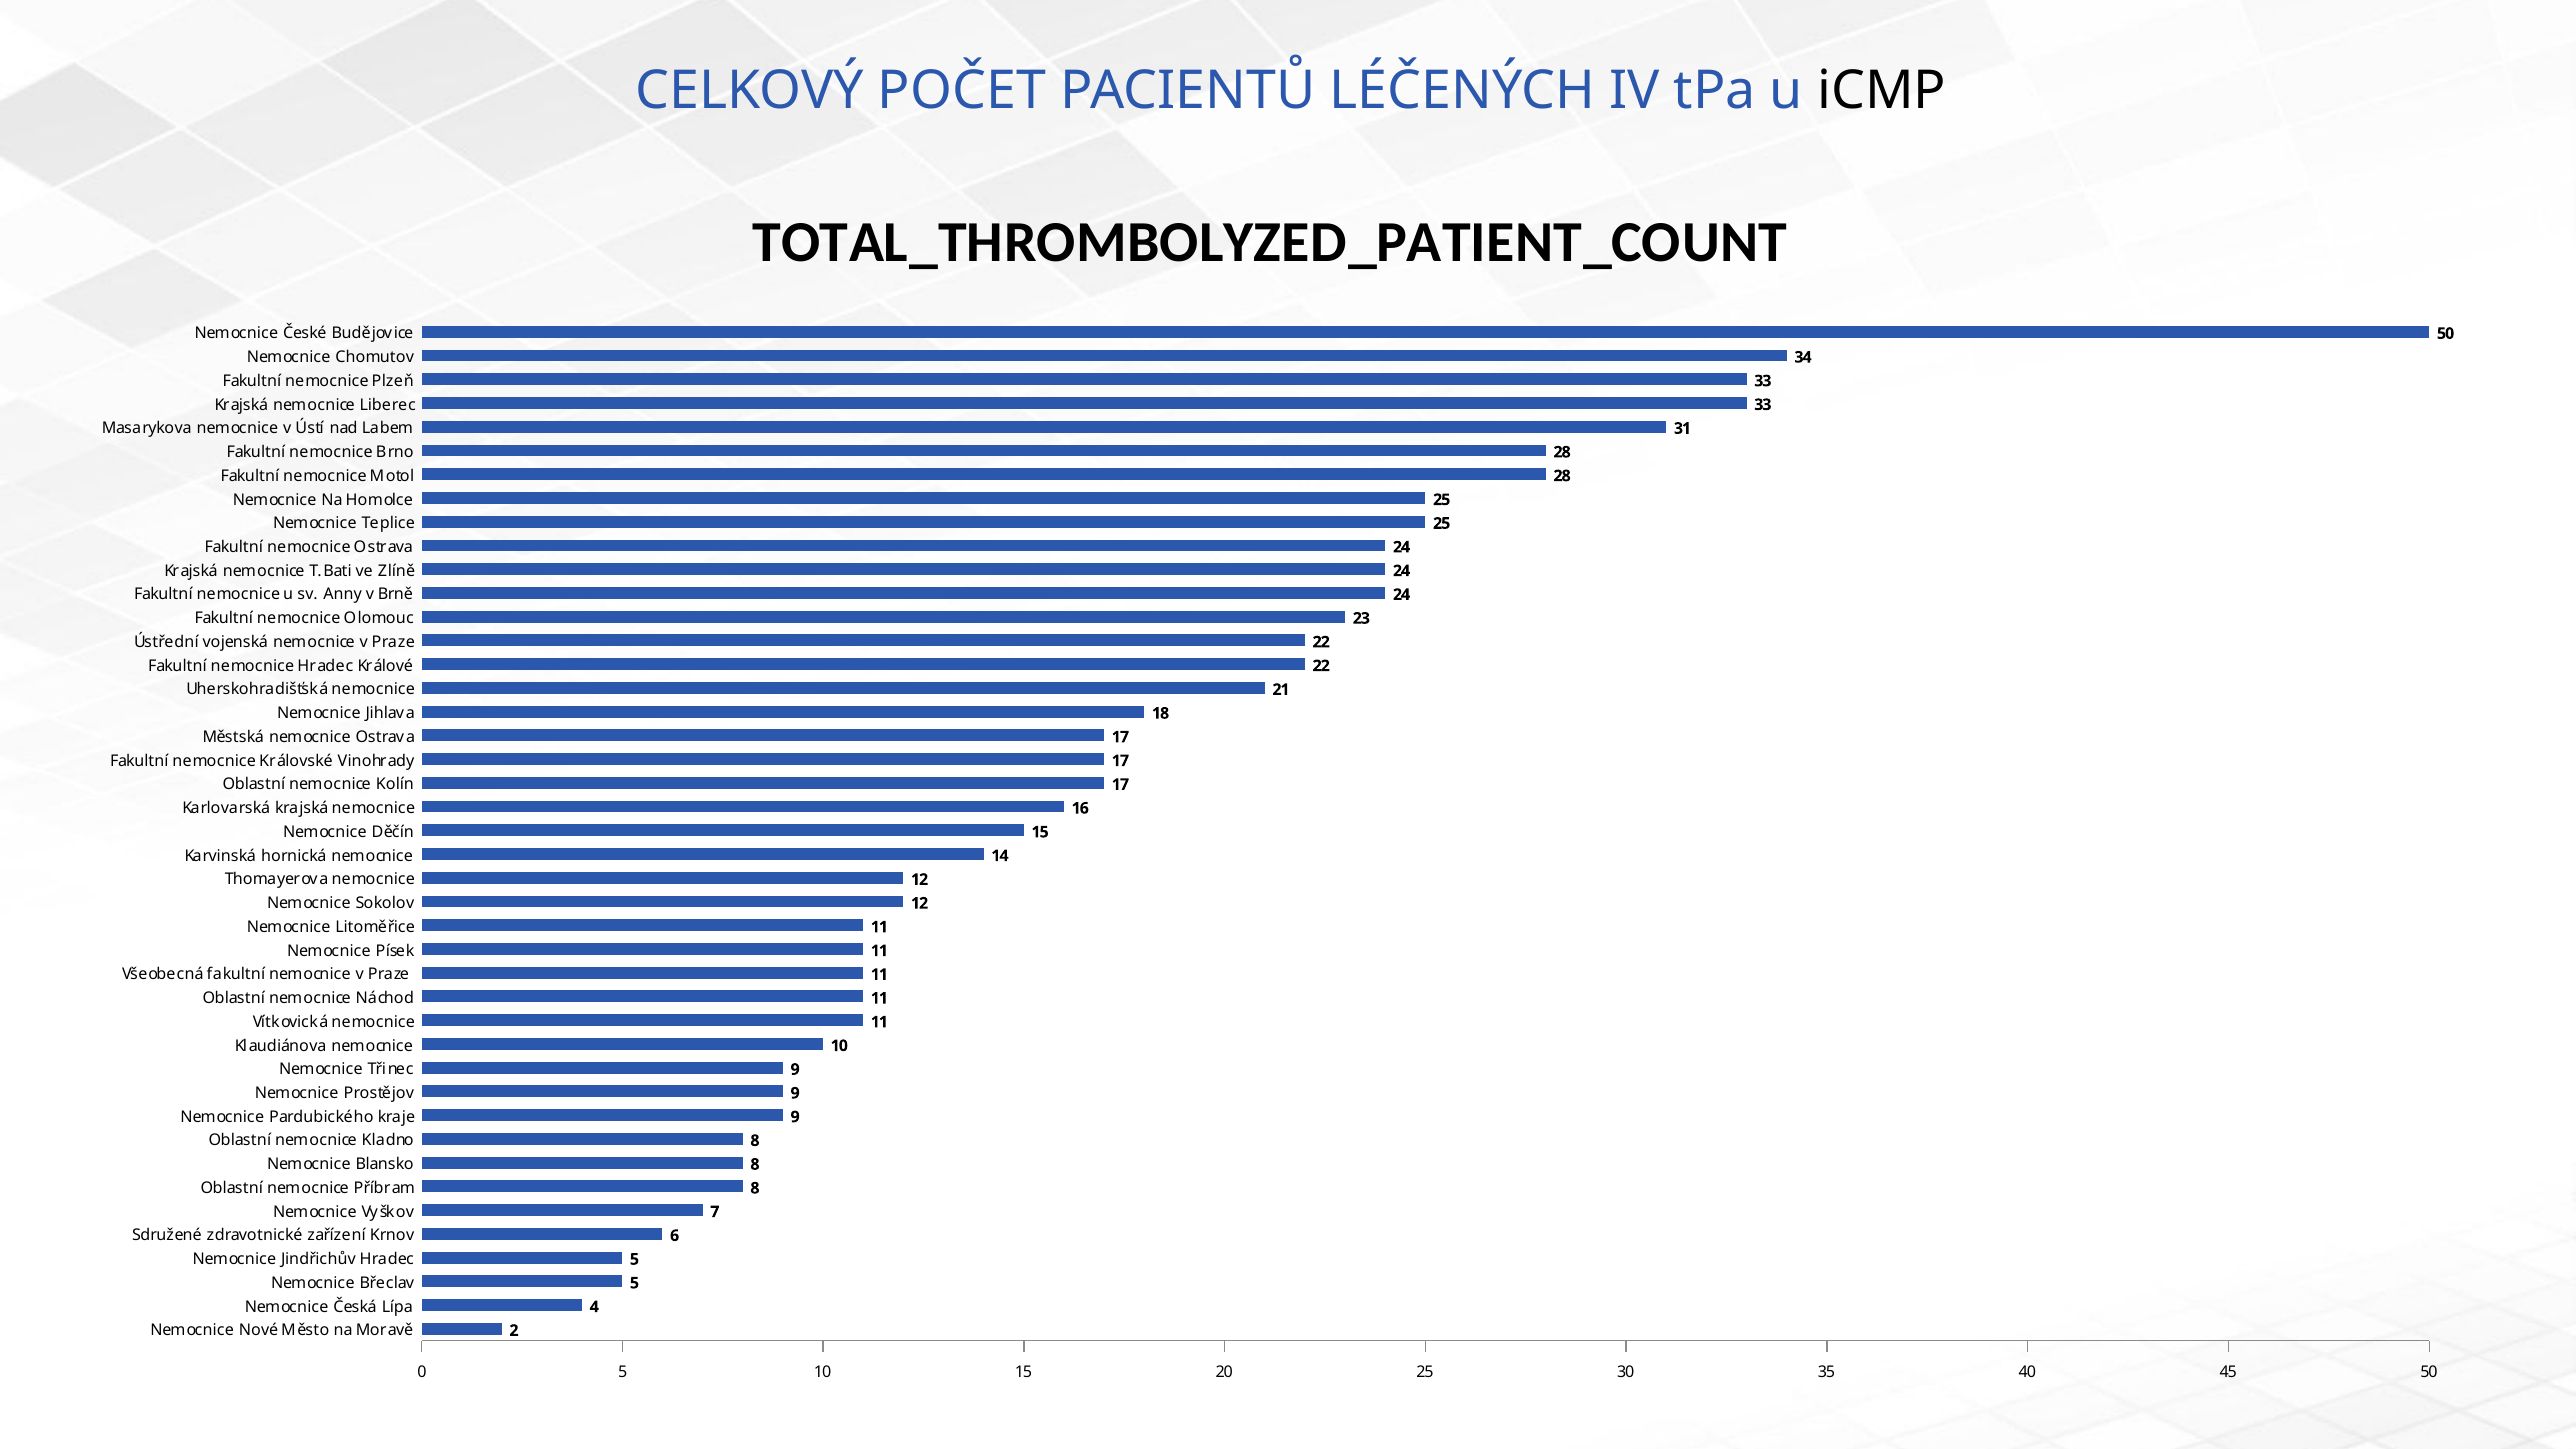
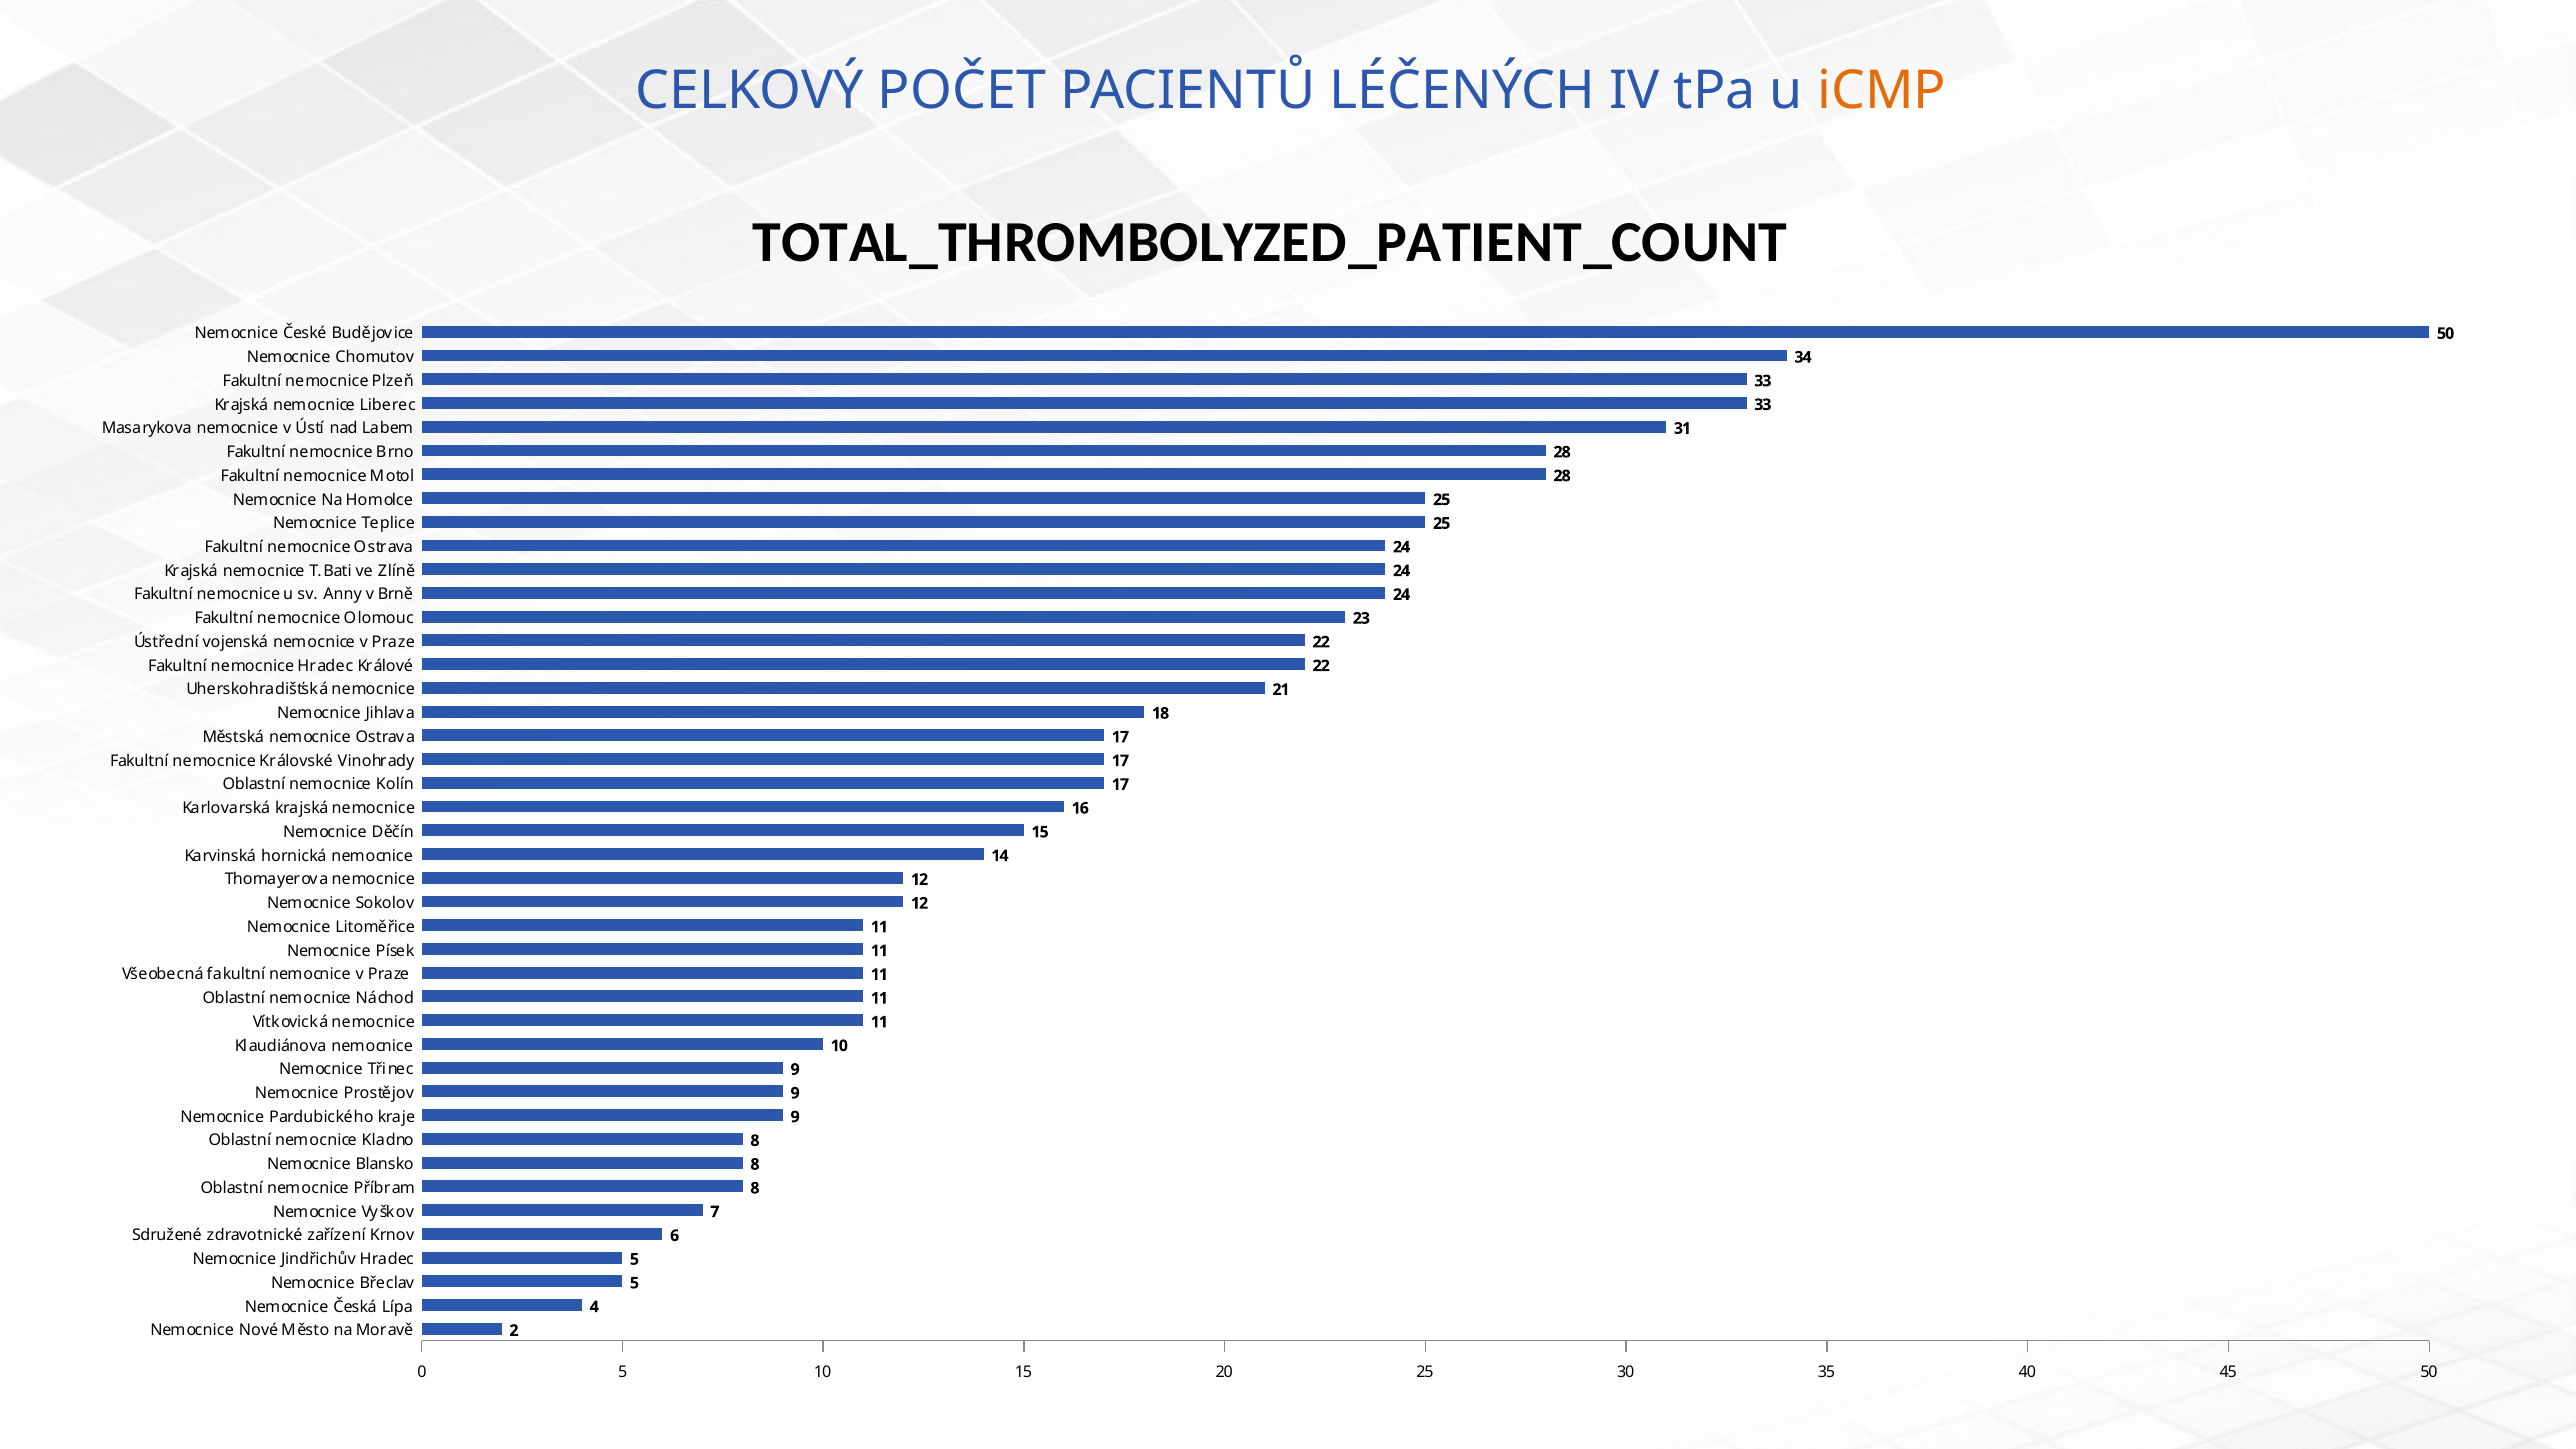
iCMP colour: black -> orange
